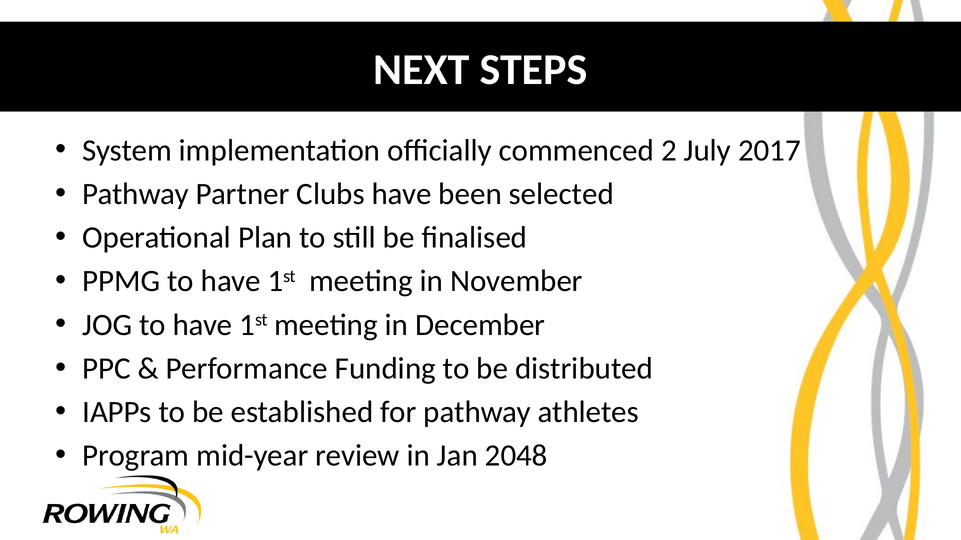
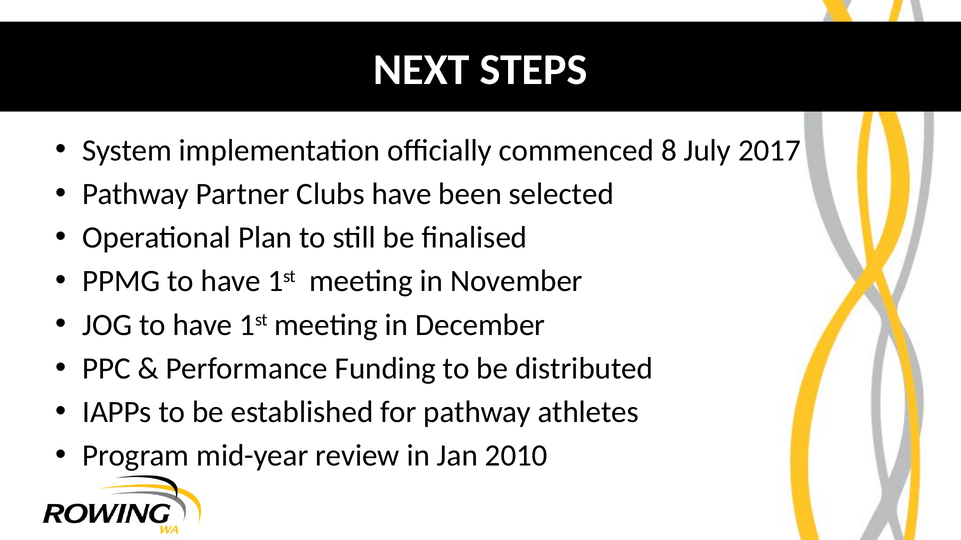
2: 2 -> 8
2048: 2048 -> 2010
